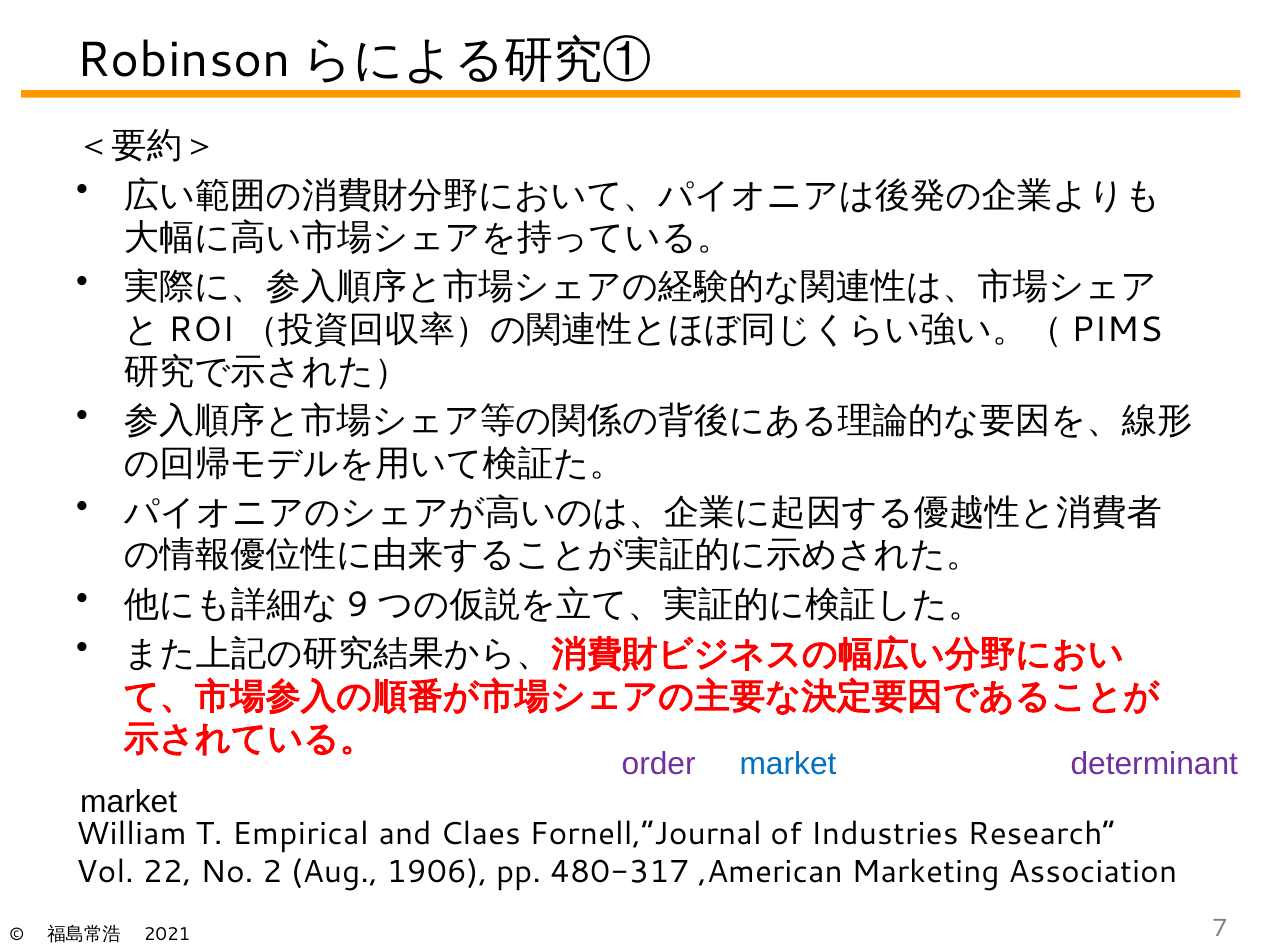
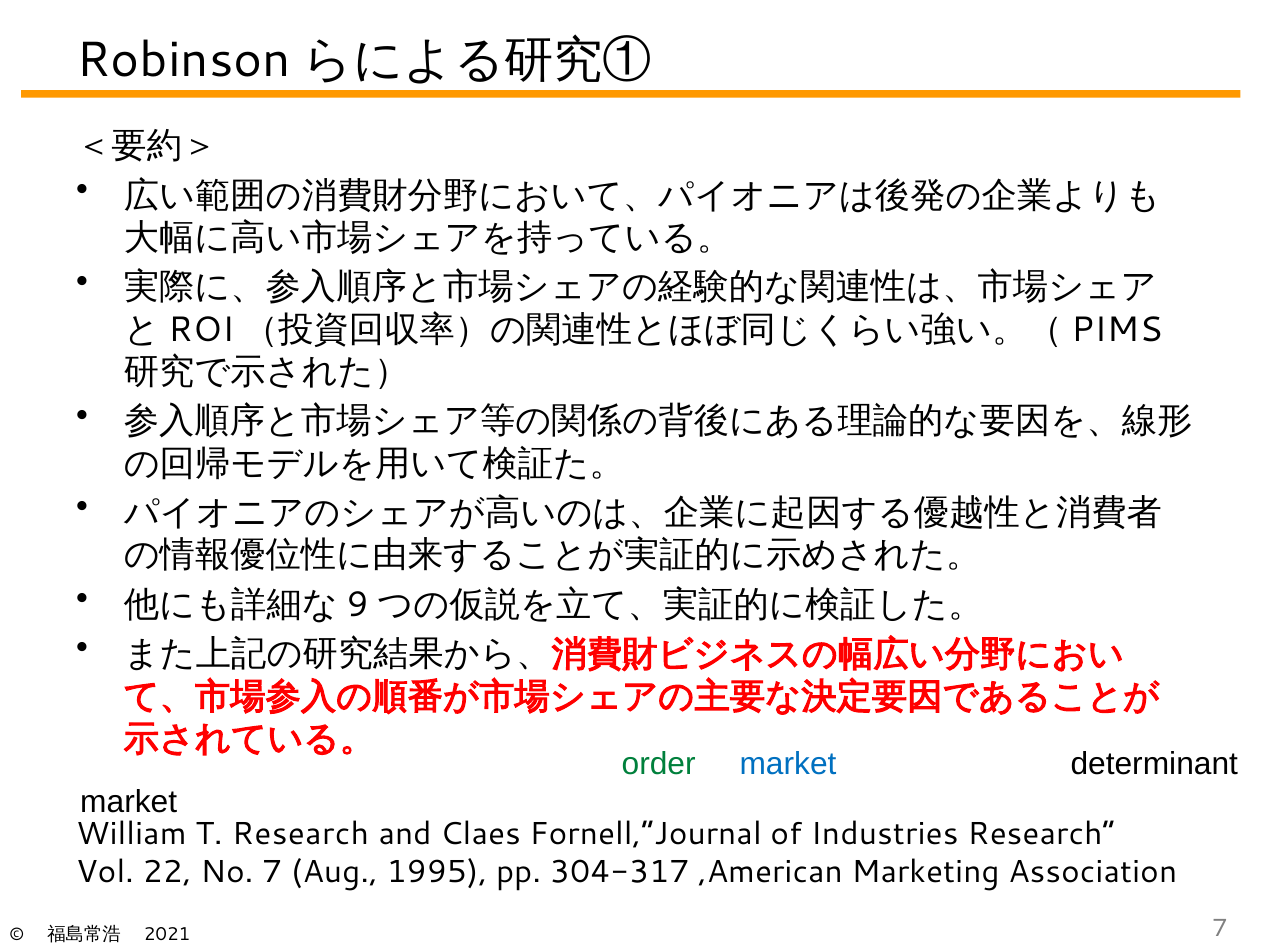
order at (659, 763) colour: purple -> green
determinant colour: purple -> black
T Empirical: Empirical -> Research
No 2: 2 -> 7
1906: 1906 -> 1995
480-317: 480-317 -> 304-317
